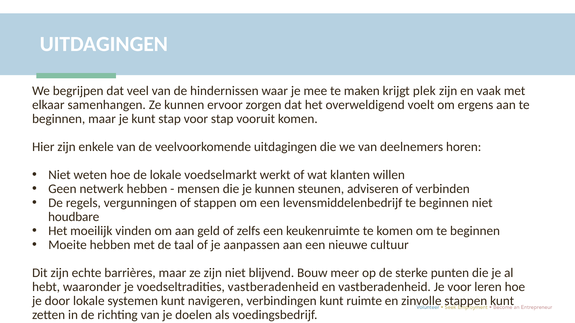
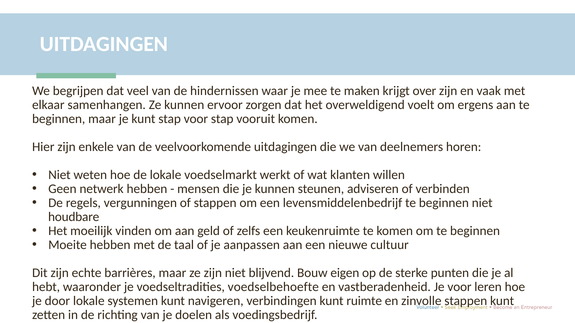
plek: plek -> over
meer: meer -> eigen
voedseltradities vastberadenheid: vastberadenheid -> voedselbehoefte
